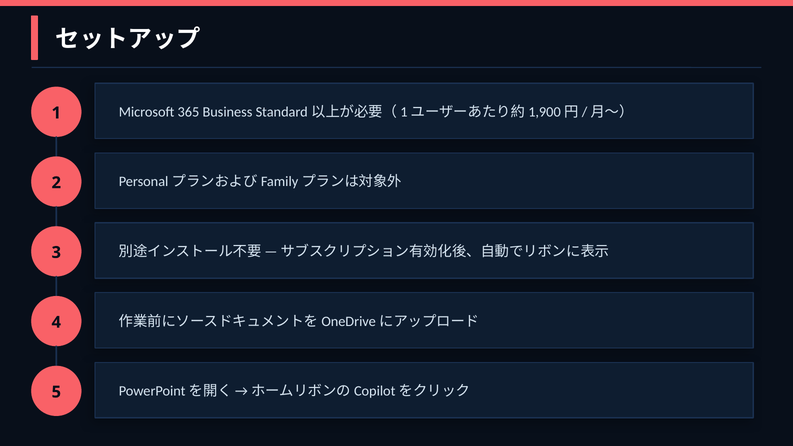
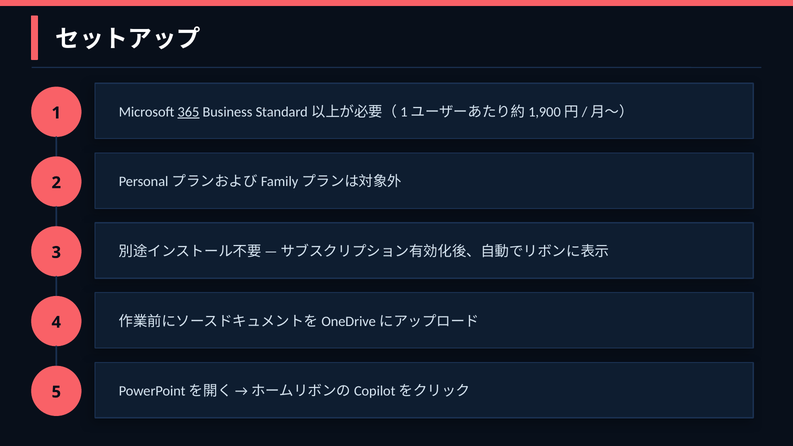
365 underline: none -> present
